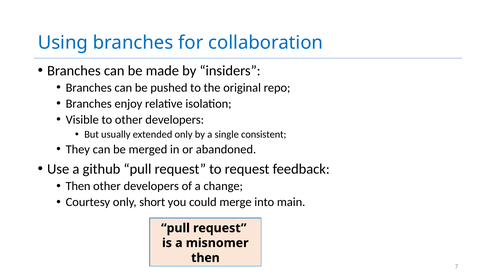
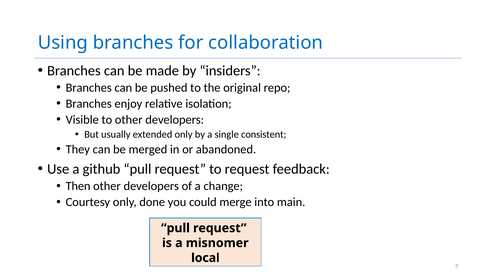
short: short -> done
then at (205, 258): then -> local
